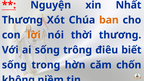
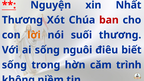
ban colour: orange -> red
thời: thời -> suối
trông: trông -> nguôi
chốn: chốn -> trình
